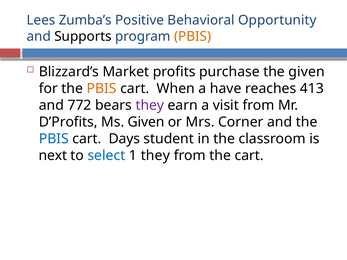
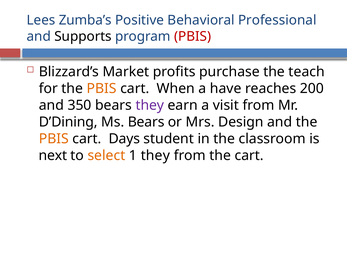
Opportunity: Opportunity -> Professional
PBIS at (193, 36) colour: orange -> red
the given: given -> teach
413: 413 -> 200
772: 772 -> 350
D’Profits: D’Profits -> D’Dining
Ms Given: Given -> Bears
Corner: Corner -> Design
PBIS at (54, 139) colour: blue -> orange
select colour: blue -> orange
